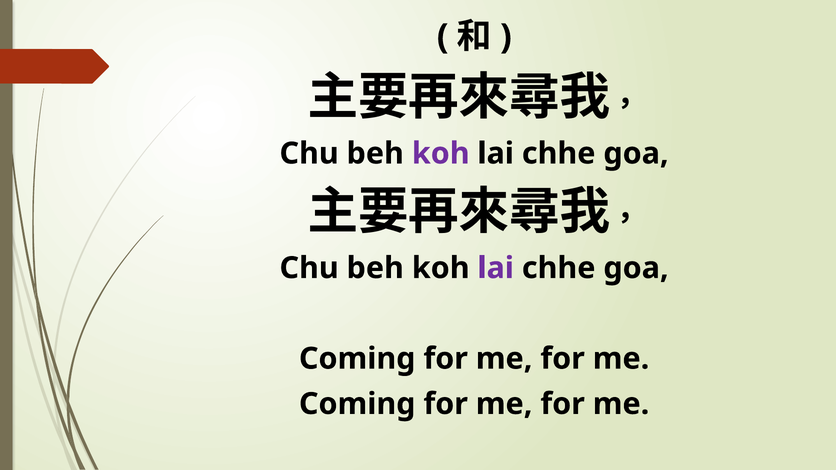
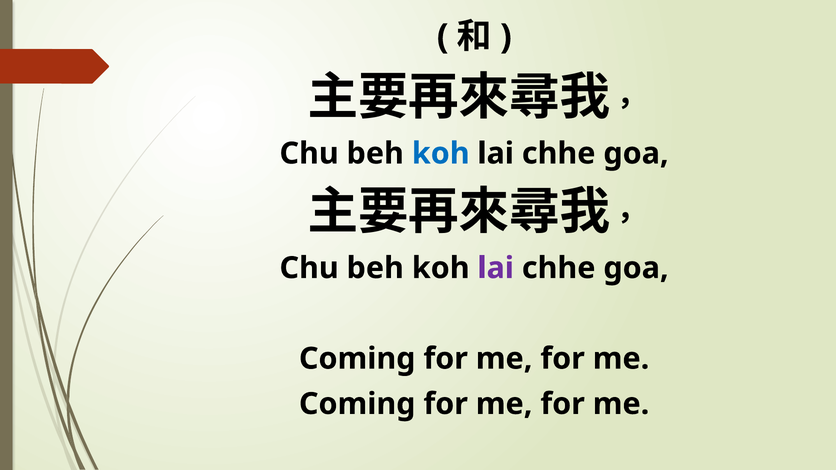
koh at (441, 154) colour: purple -> blue
